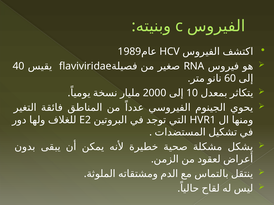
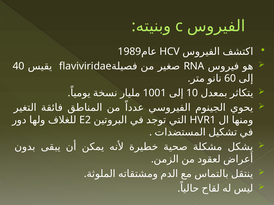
2000: 2000 -> 1001
